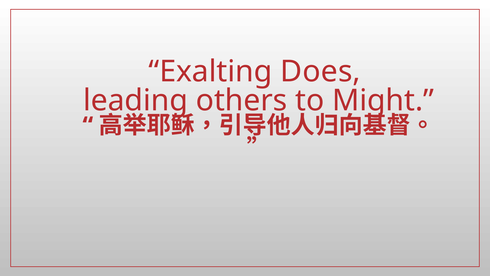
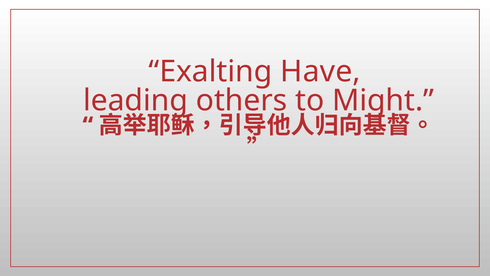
Does: Does -> Have
